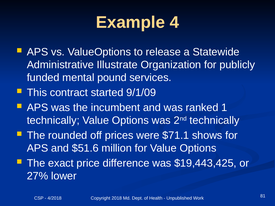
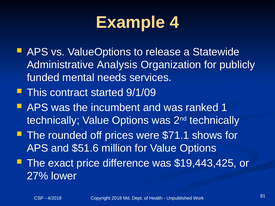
Illustrate: Illustrate -> Analysis
pound: pound -> needs
